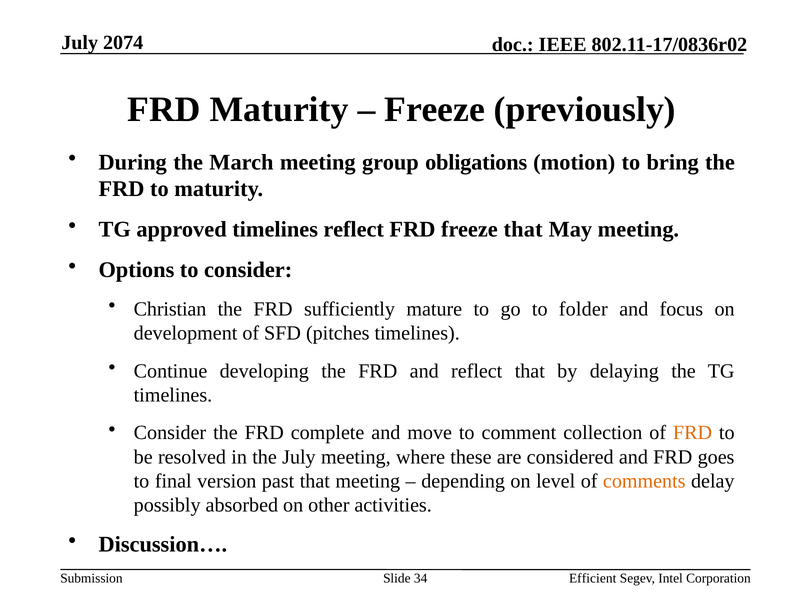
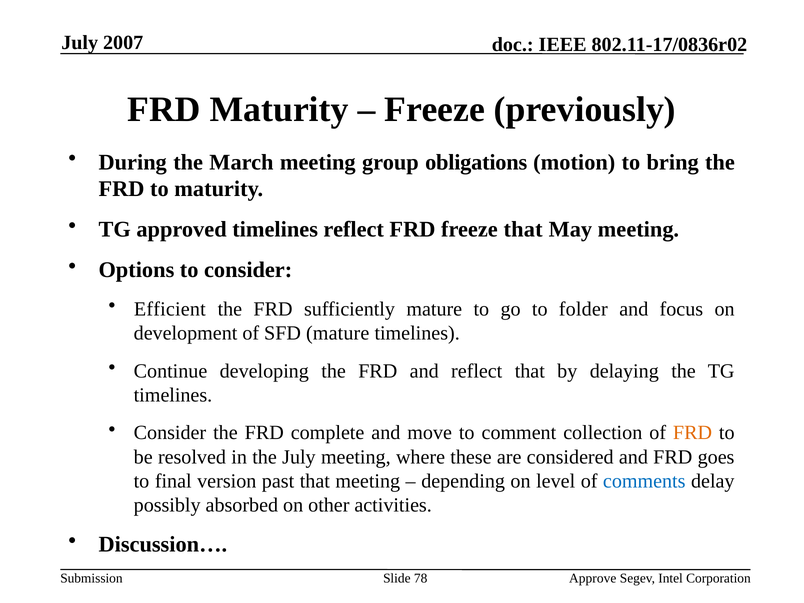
2074: 2074 -> 2007
Christian: Christian -> Efficient
SFD pitches: pitches -> mature
comments colour: orange -> blue
34: 34 -> 78
Efficient: Efficient -> Approve
